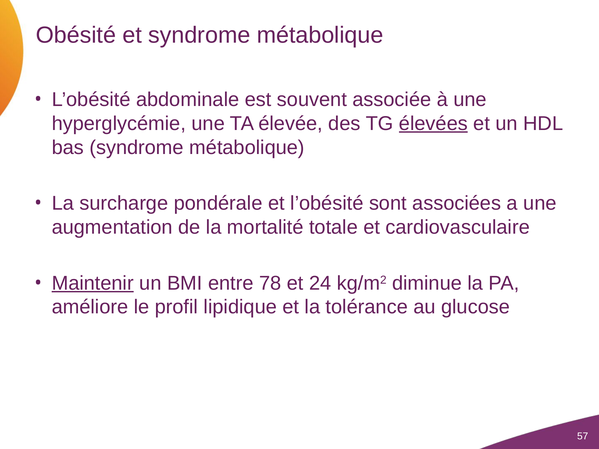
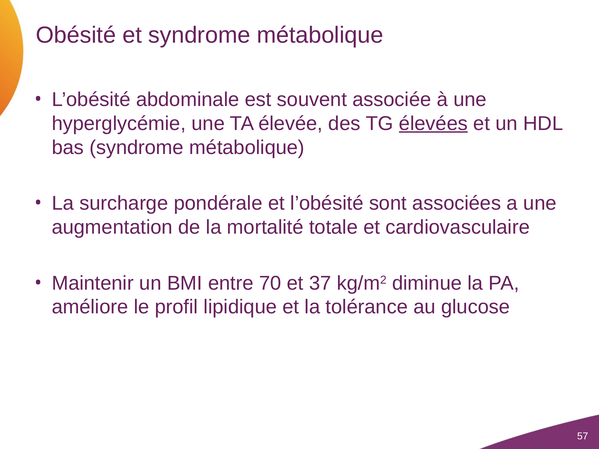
Maintenir underline: present -> none
78: 78 -> 70
24: 24 -> 37
